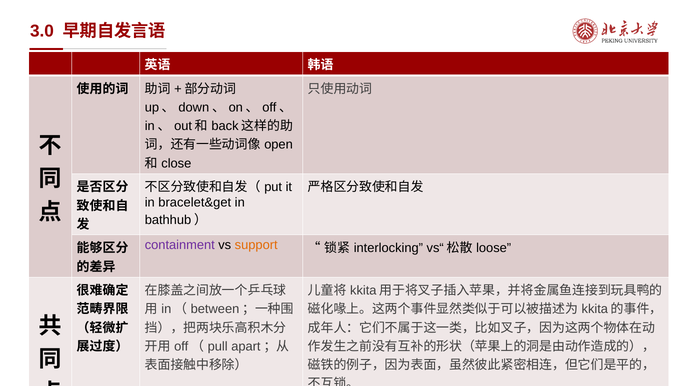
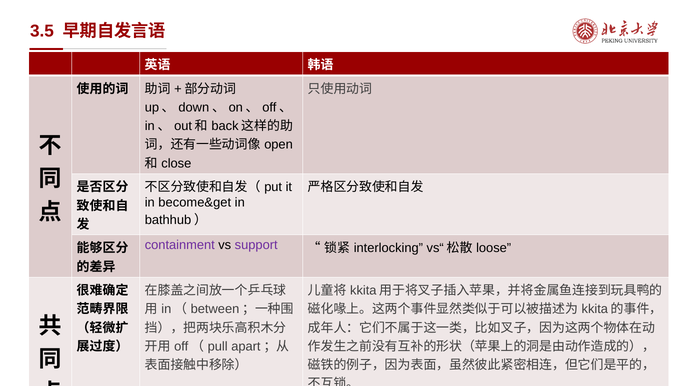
3.0: 3.0 -> 3.5
bracelet&get: bracelet&get -> become&get
support colour: orange -> purple
